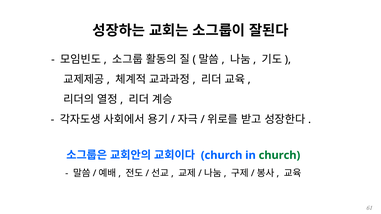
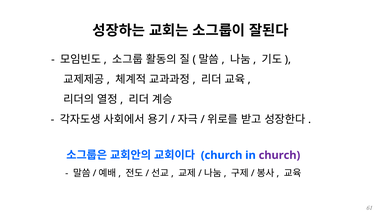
church at (279, 155) colour: green -> purple
